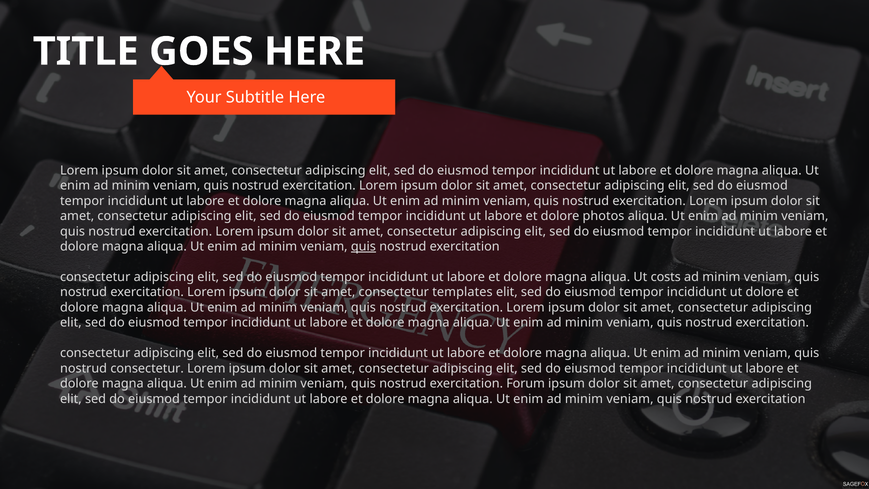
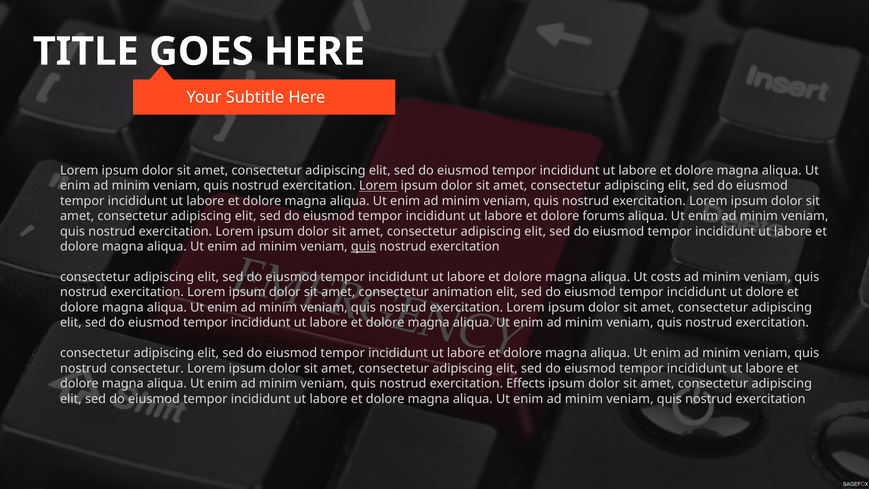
Lorem at (378, 186) underline: none -> present
photos: photos -> forums
templates: templates -> animation
Forum: Forum -> Effects
